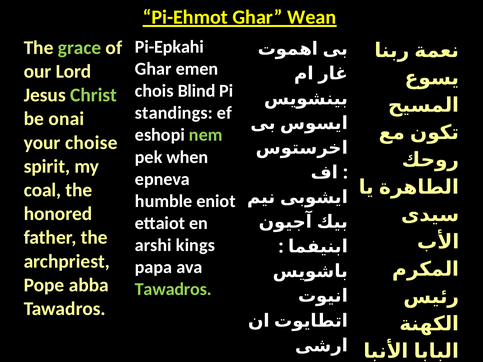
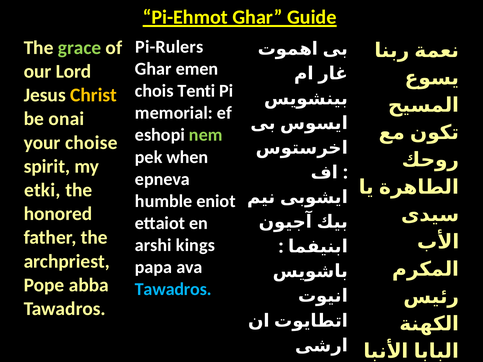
Wean: Wean -> Guide
Pi-Epkahi: Pi-Epkahi -> Pi-Rulers
Blind: Blind -> Tenti
Christ colour: light green -> yellow
standings: standings -> memorial
coal: coal -> etki
Tawadros at (173, 289) colour: light green -> light blue
